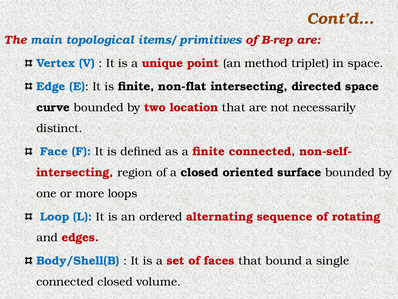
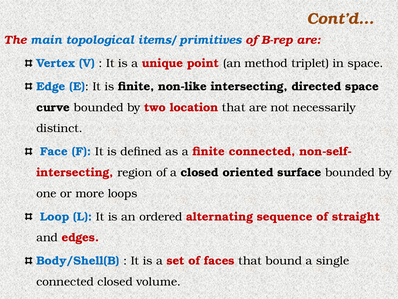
non-flat: non-flat -> non-like
rotating: rotating -> straight
